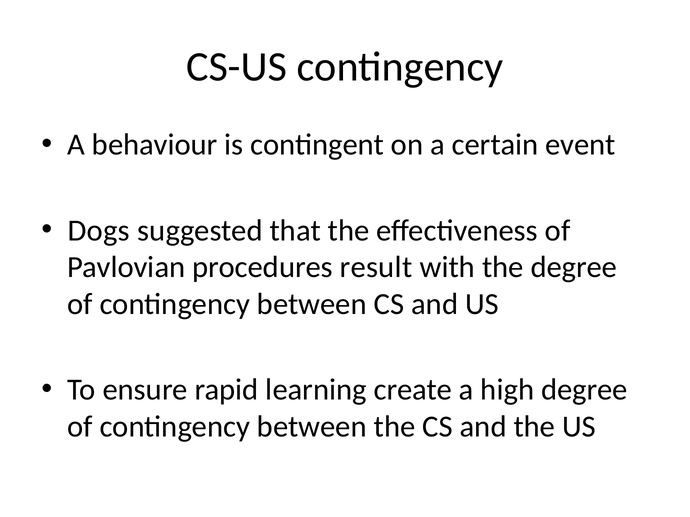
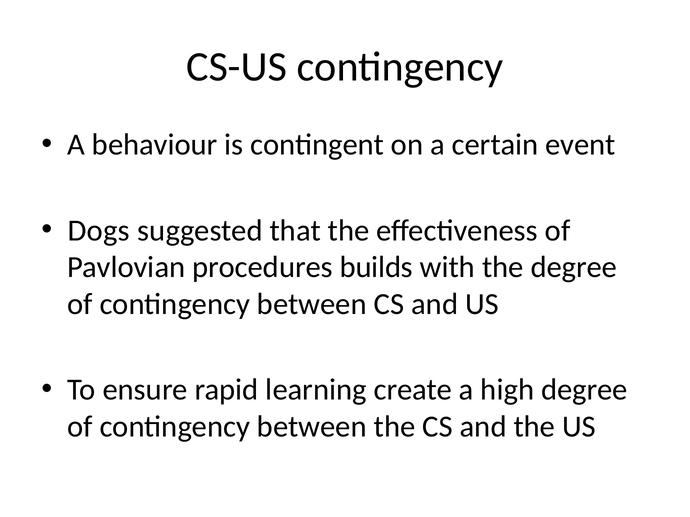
result: result -> builds
